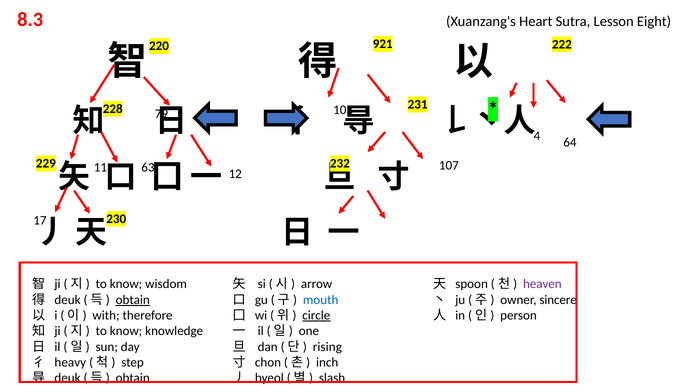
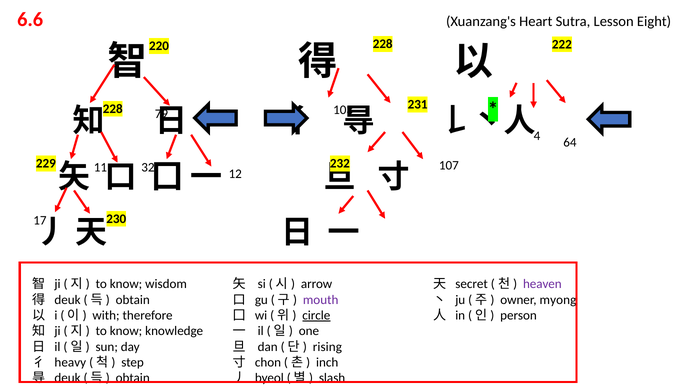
8.3: 8.3 -> 6.6
220 921: 921 -> 228
63: 63 -> 32
spoon: spoon -> secret
obtain at (133, 300) underline: present -> none
mouth colour: blue -> purple
sincere: sincere -> myong
